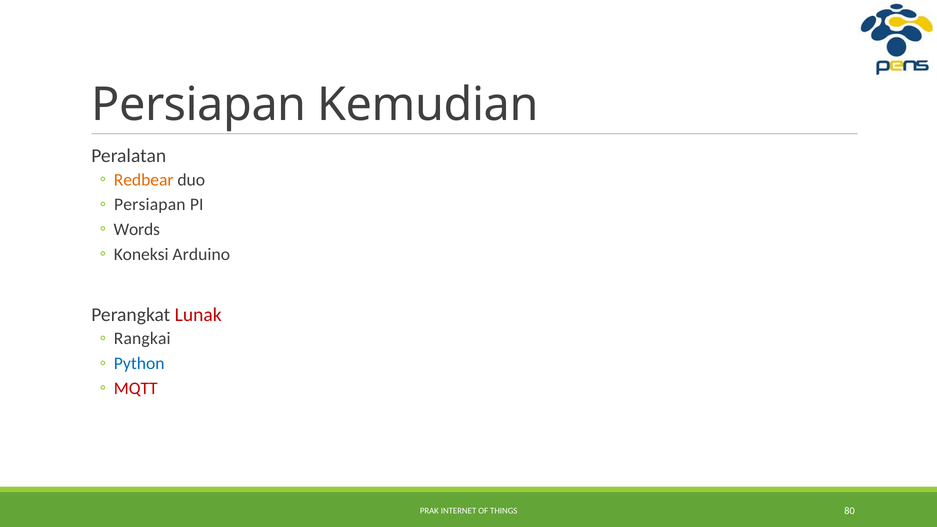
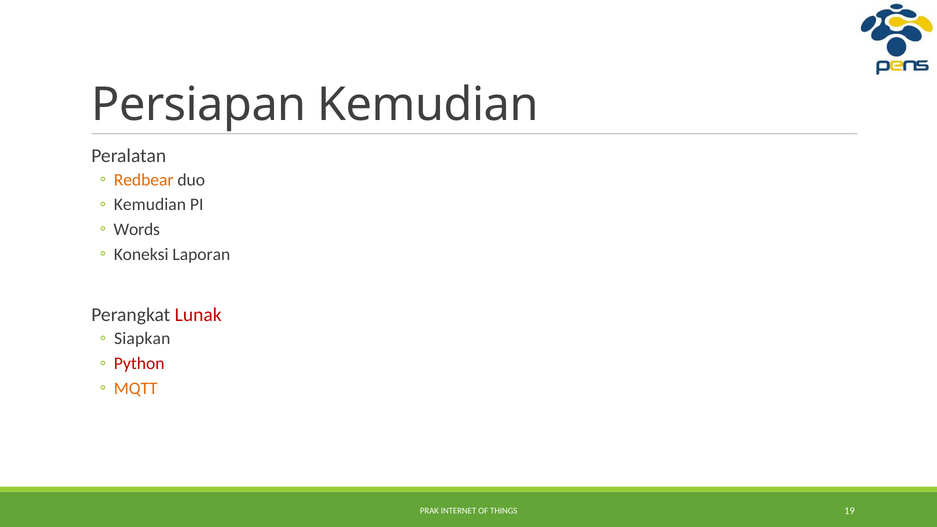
Persiapan at (150, 205): Persiapan -> Kemudian
Arduino: Arduino -> Laporan
Rangkai: Rangkai -> Siapkan
Python colour: blue -> red
MQTT colour: red -> orange
80: 80 -> 19
